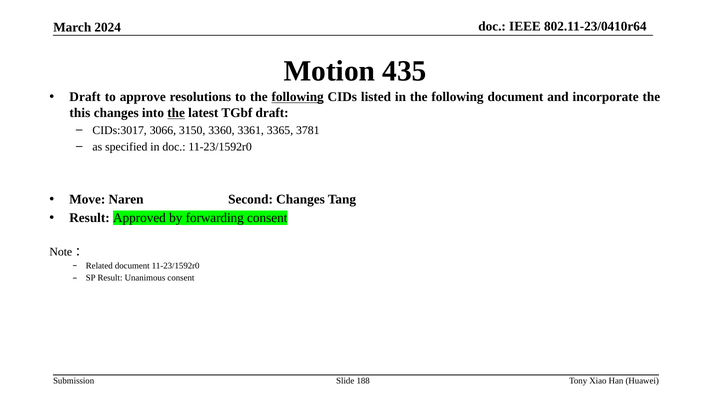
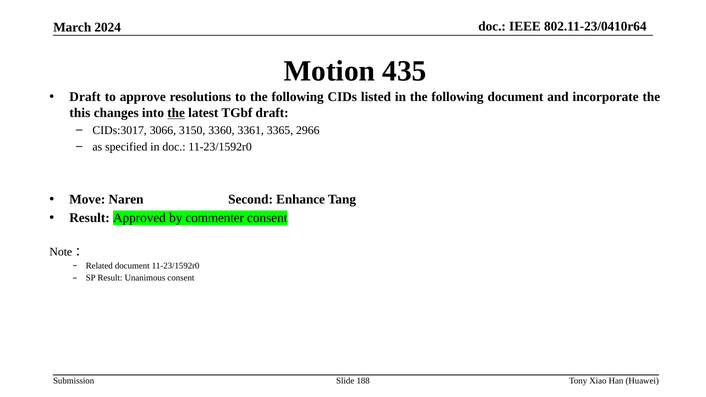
following at (298, 97) underline: present -> none
3781: 3781 -> 2966
Second Changes: Changes -> Enhance
forwarding: forwarding -> commenter
